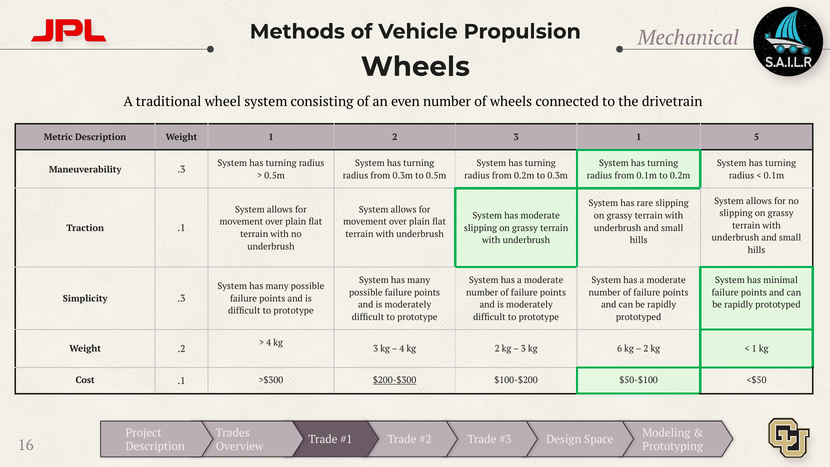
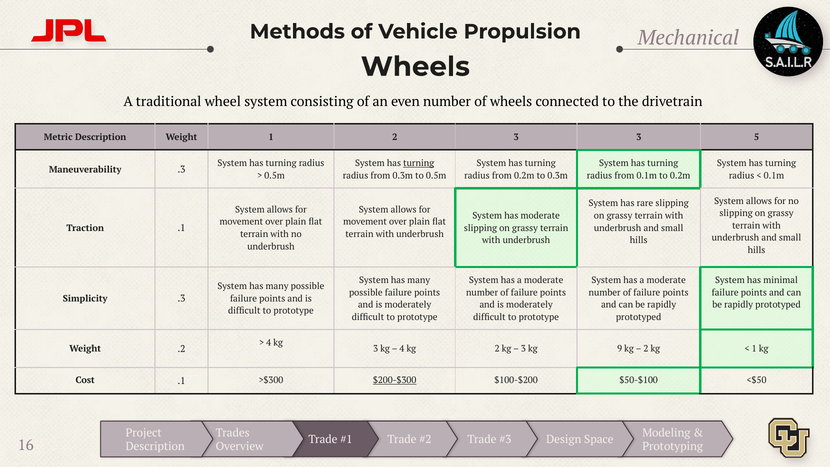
3 1: 1 -> 3
turning at (419, 163) underline: none -> present
6: 6 -> 9
